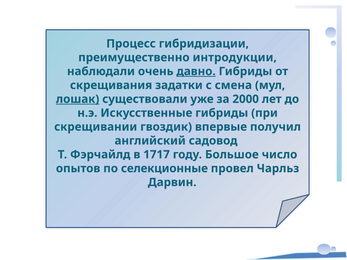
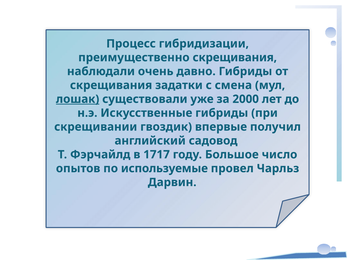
интродукции at (235, 58): интродукции -> скрещивания
давно underline: present -> none
селекционные: селекционные -> используемые
